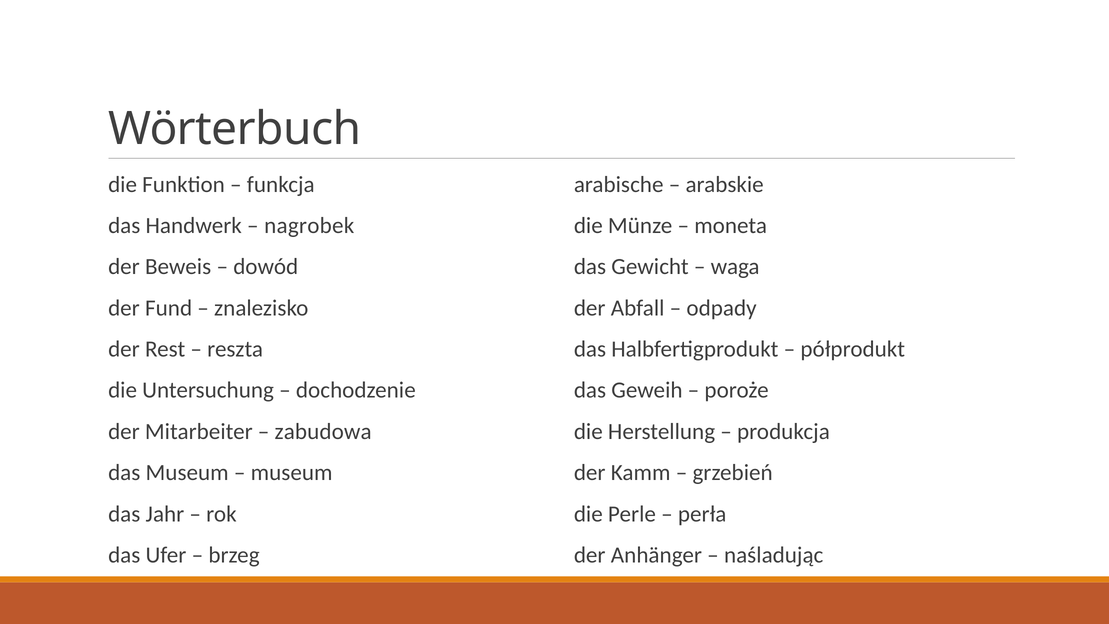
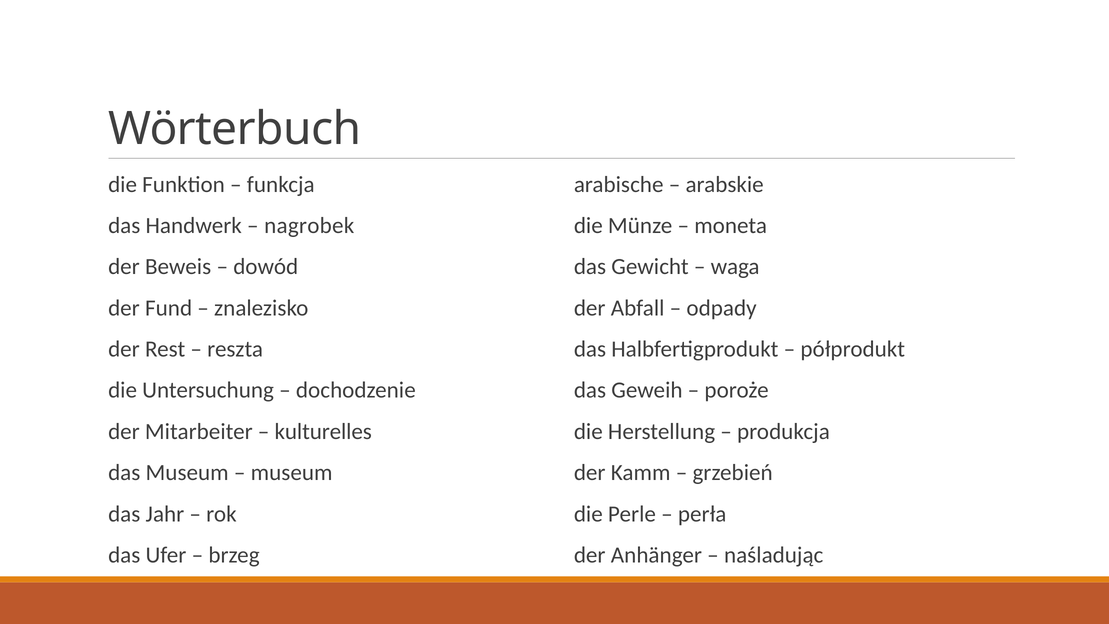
zabudowa: zabudowa -> kulturelles
